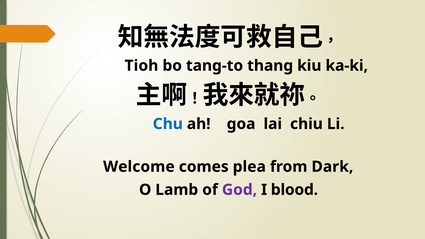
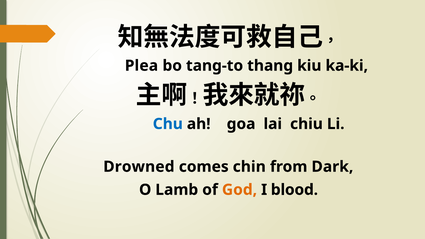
Tioh: Tioh -> Plea
Welcome: Welcome -> Drowned
plea: plea -> chin
God colour: purple -> orange
